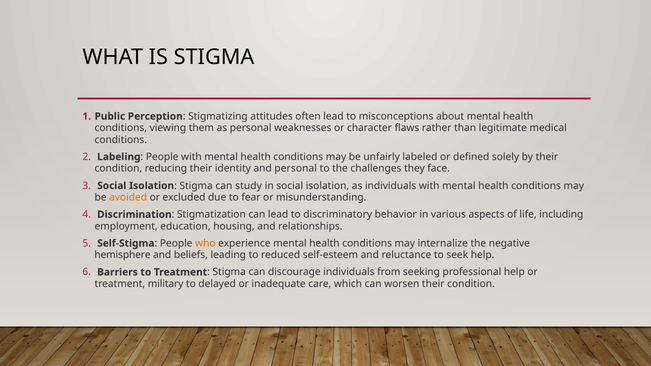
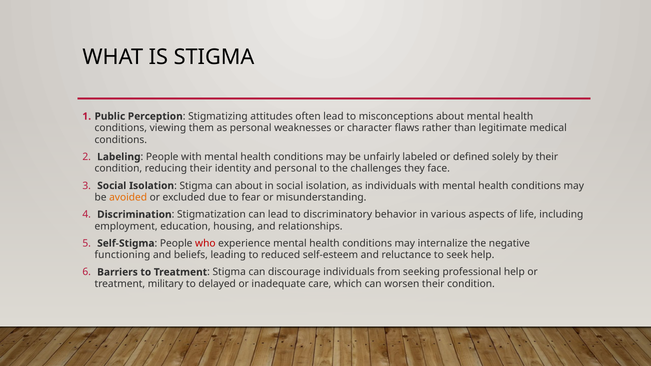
can study: study -> about
who colour: orange -> red
hemisphere: hemisphere -> functioning
